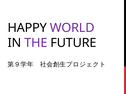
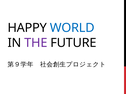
WORLD colour: purple -> blue
